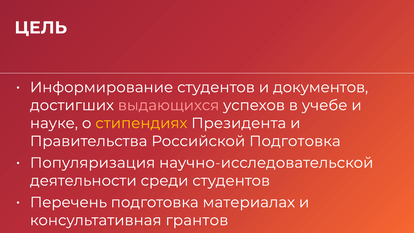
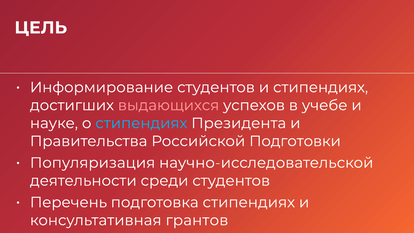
и документов: документов -> стипендиях
стипендиях at (141, 123) colour: yellow -> light blue
Российской Подготовка: Подготовка -> Подготовки
подготовка материалах: материалах -> стипендиях
